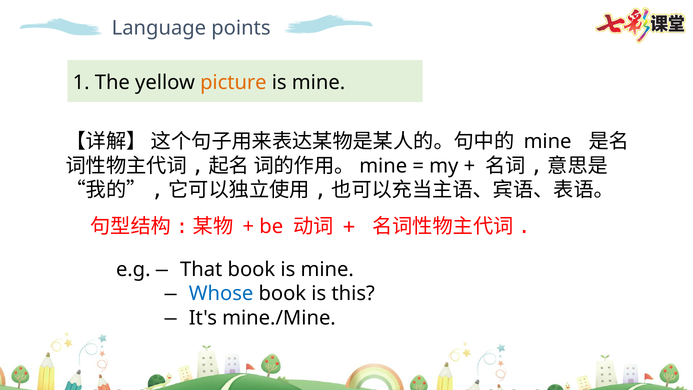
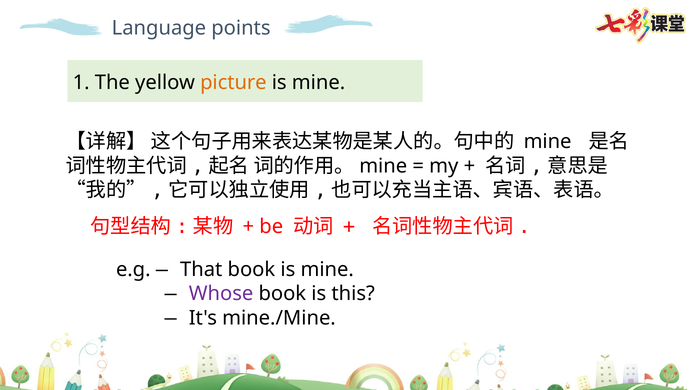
Whose colour: blue -> purple
